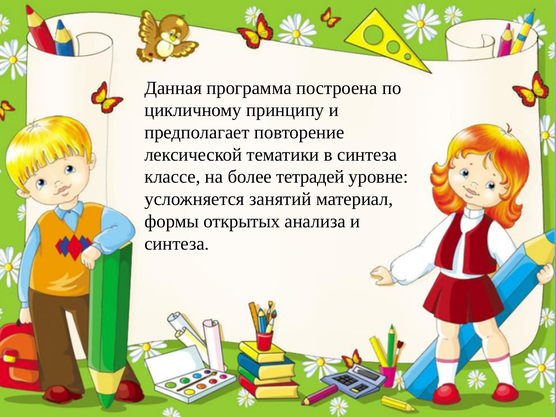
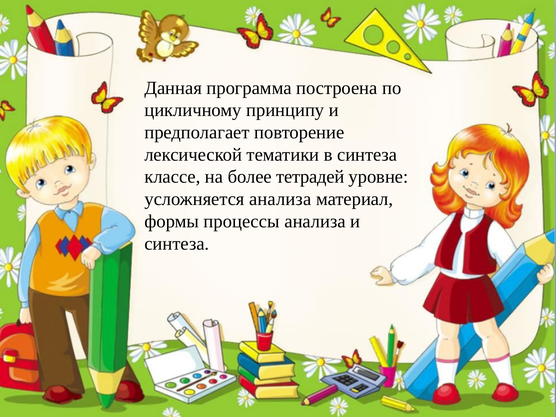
усложняется занятий: занятий -> анализа
открытых: открытых -> процессы
